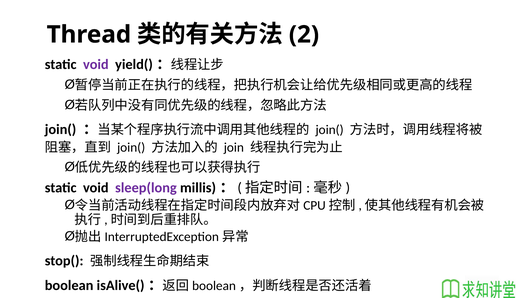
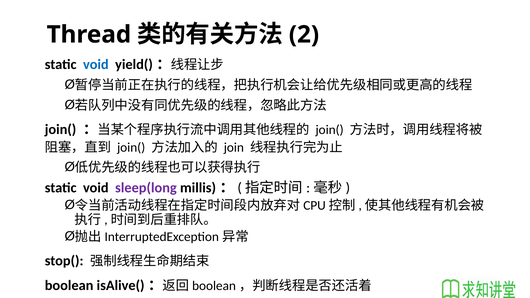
void at (96, 64) colour: purple -> blue
